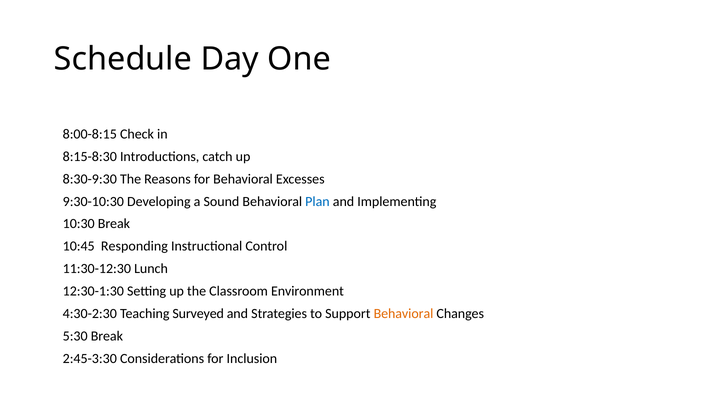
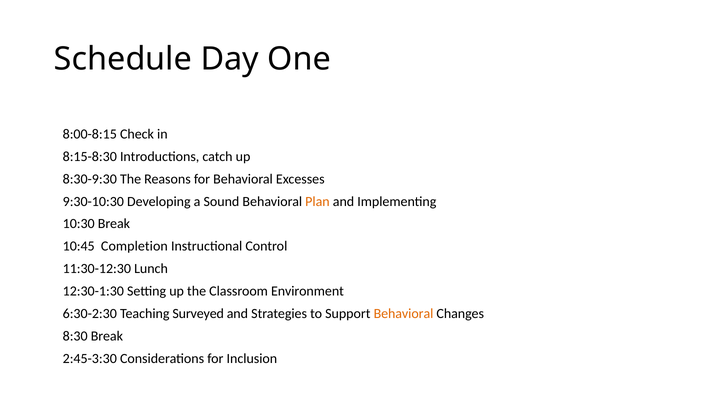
Plan colour: blue -> orange
Responding: Responding -> Completion
4:30-2:30: 4:30-2:30 -> 6:30-2:30
5:30: 5:30 -> 8:30
